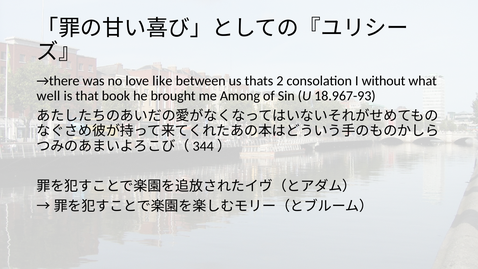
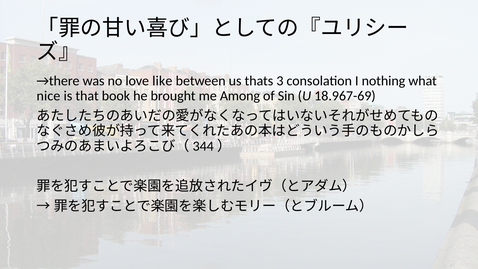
2: 2 -> 3
without: without -> nothing
well: well -> nice
18.967-93: 18.967-93 -> 18.967-69
